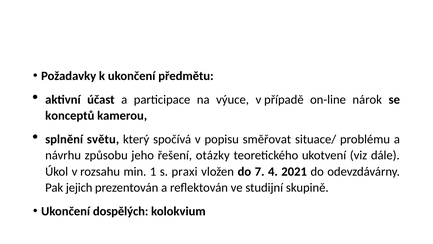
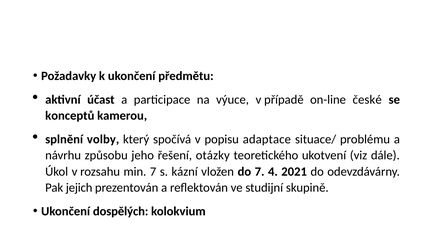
nárok: nárok -> české
světu: světu -> volby
směřovat: směřovat -> adaptace
min 1: 1 -> 7
praxi: praxi -> kázní
